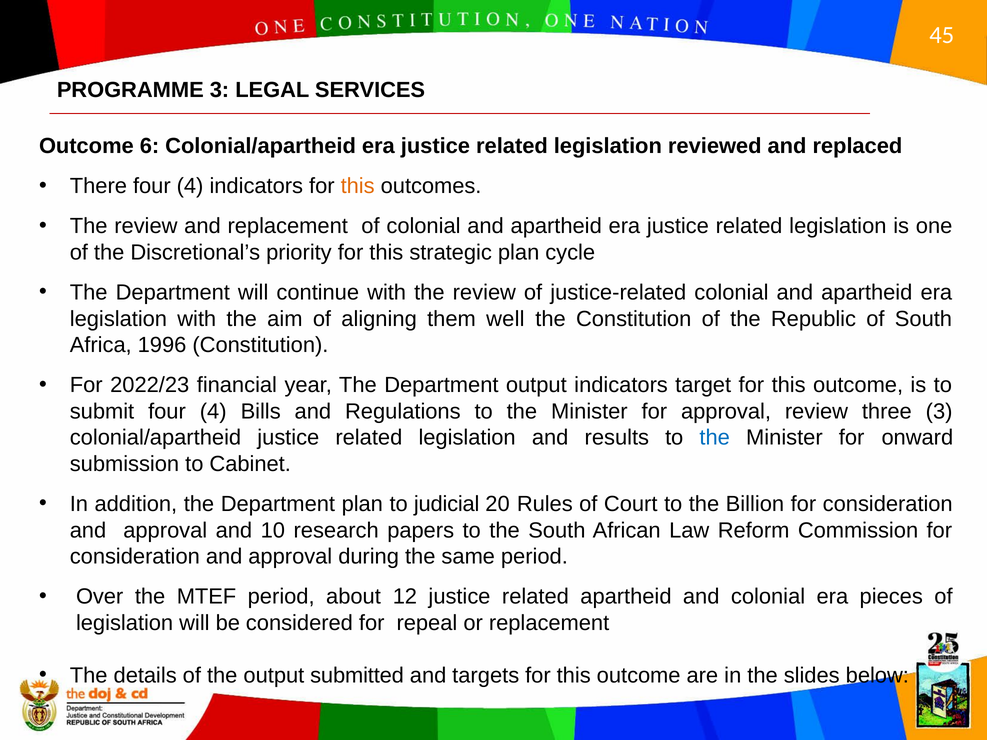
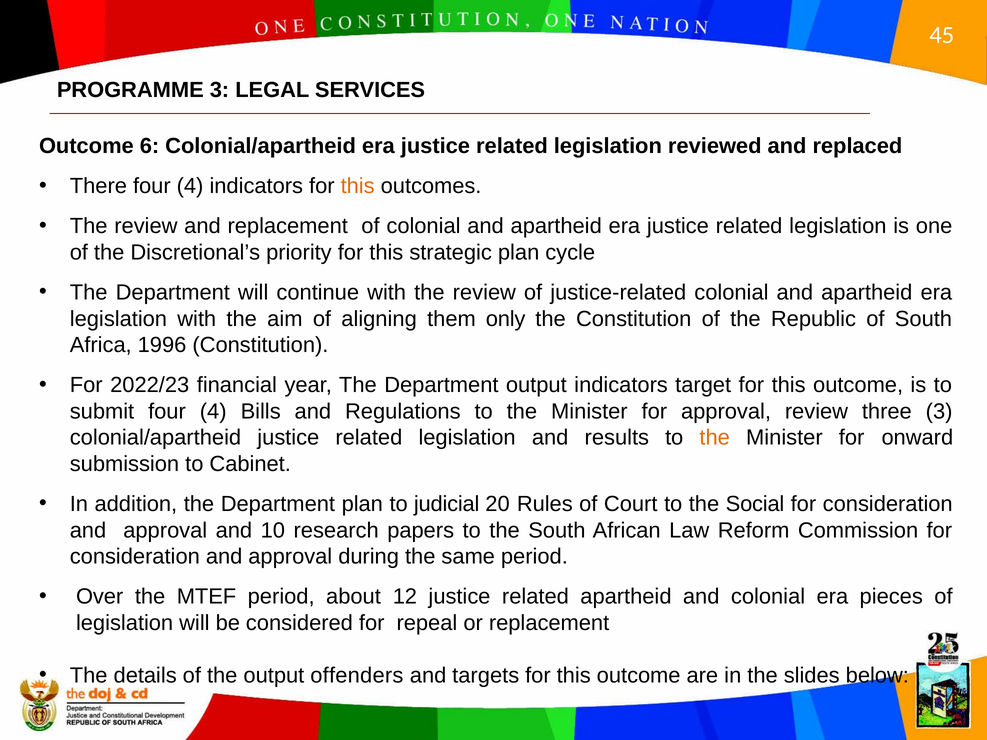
well: well -> only
the at (715, 438) colour: blue -> orange
Billion: Billion -> Social
submitted: submitted -> offenders
